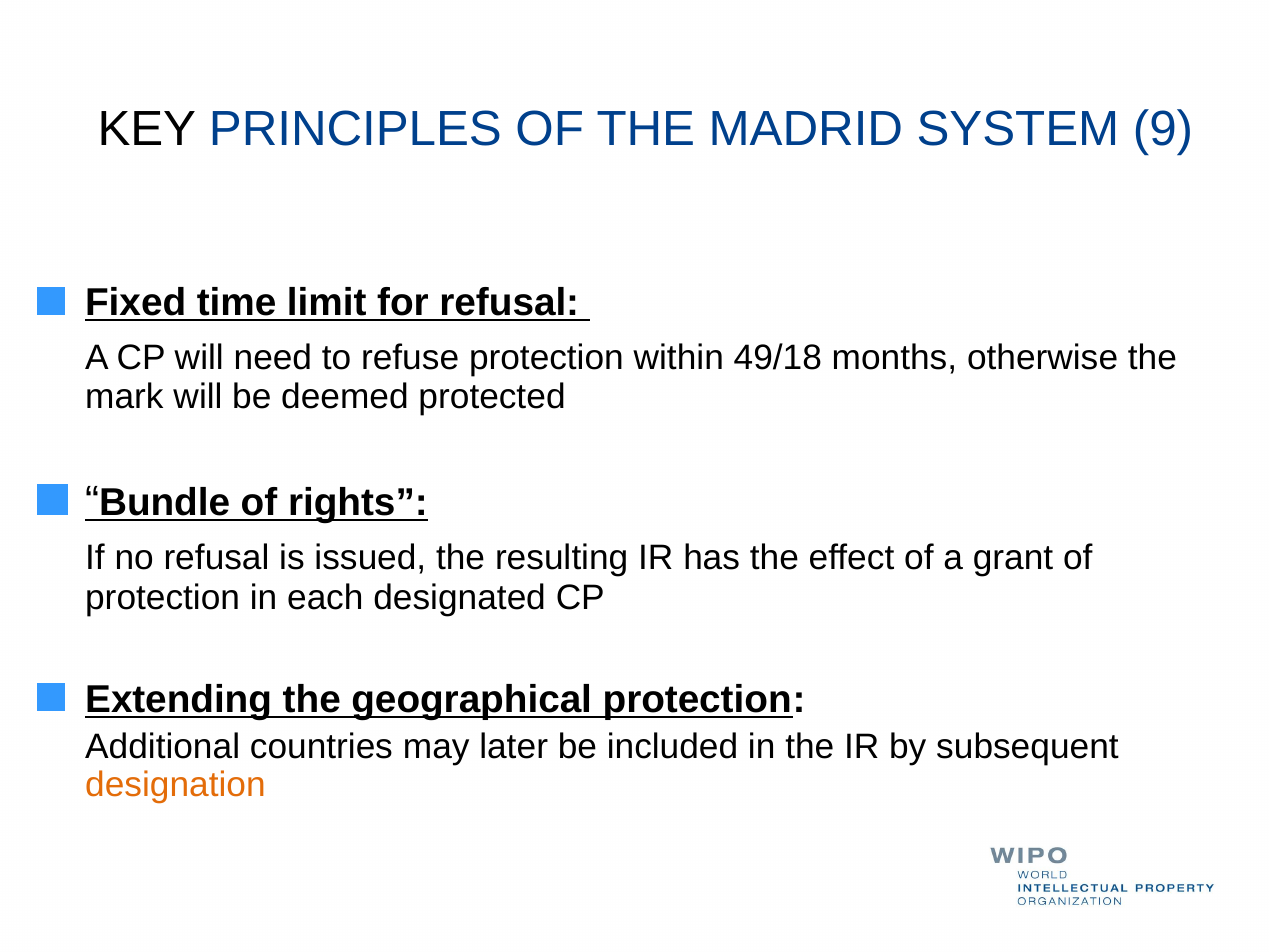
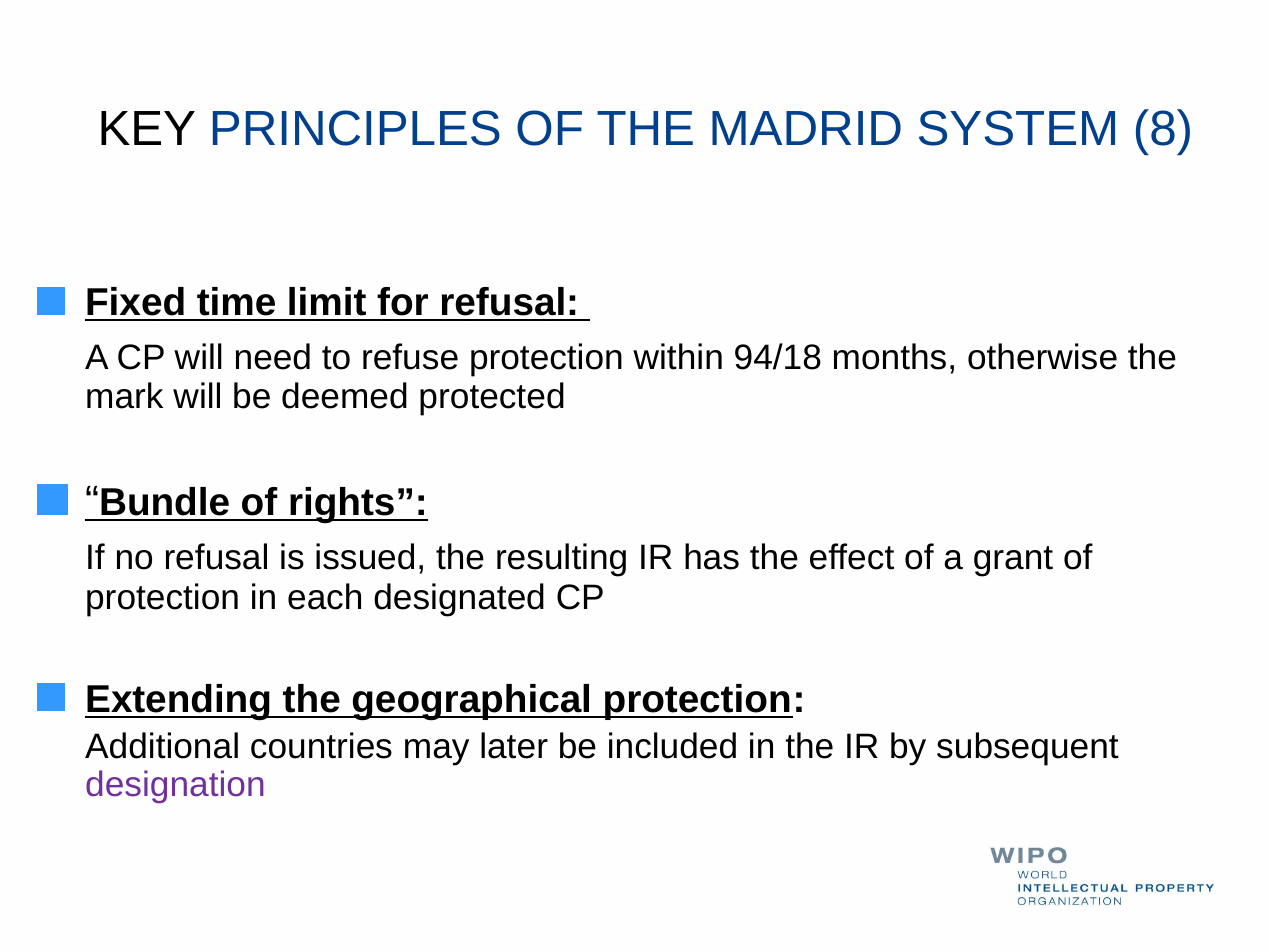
9: 9 -> 8
49/18: 49/18 -> 94/18
designation colour: orange -> purple
